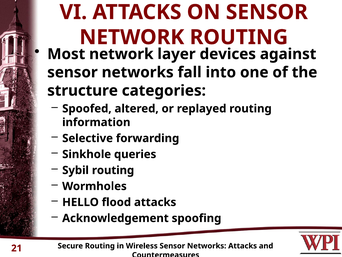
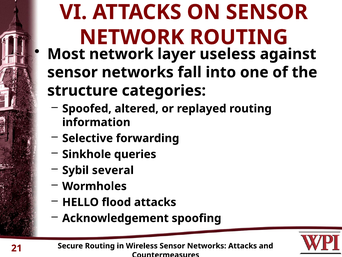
devices: devices -> useless
Sybil routing: routing -> several
